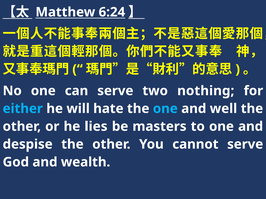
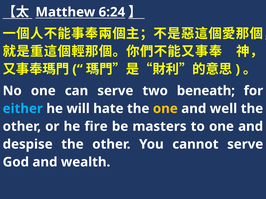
nothing: nothing -> beneath
one at (165, 109) colour: light blue -> yellow
lies: lies -> fire
